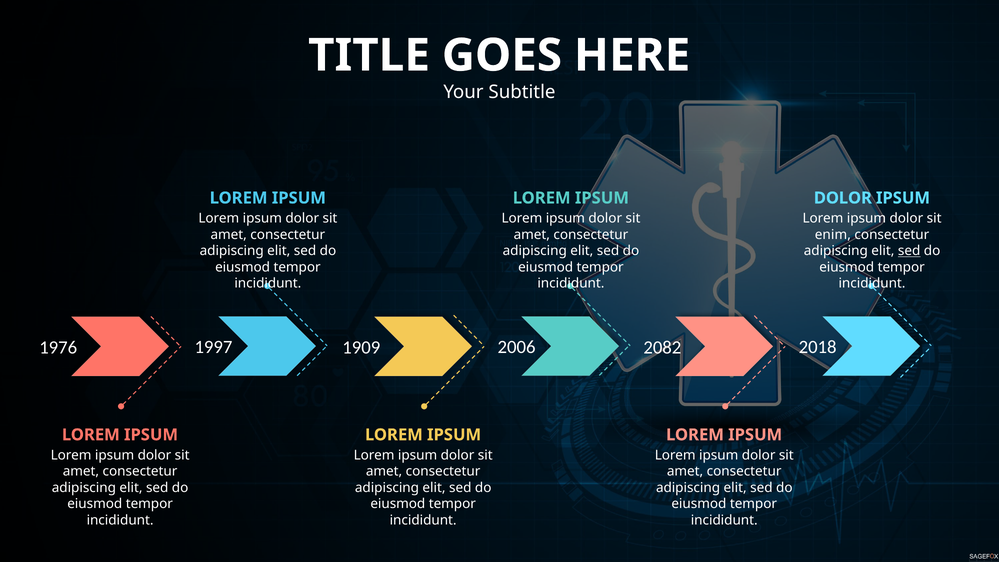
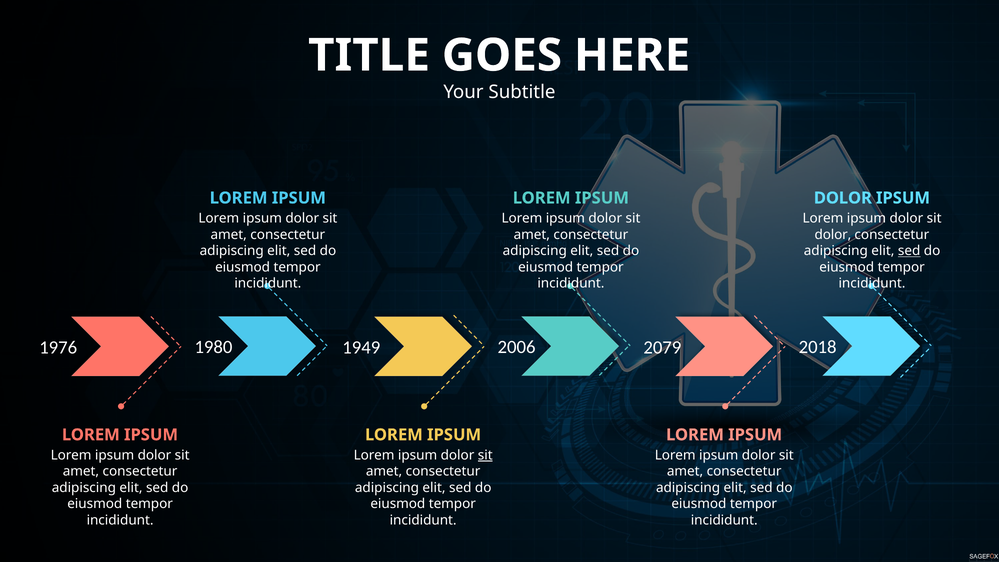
enim at (833, 235): enim -> dolor
1997: 1997 -> 1980
1909: 1909 -> 1949
2082: 2082 -> 2079
sit at (485, 455) underline: none -> present
